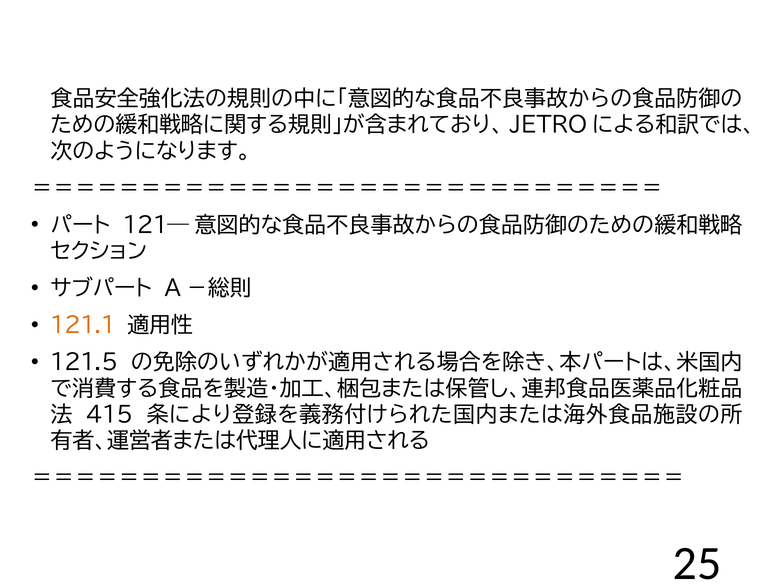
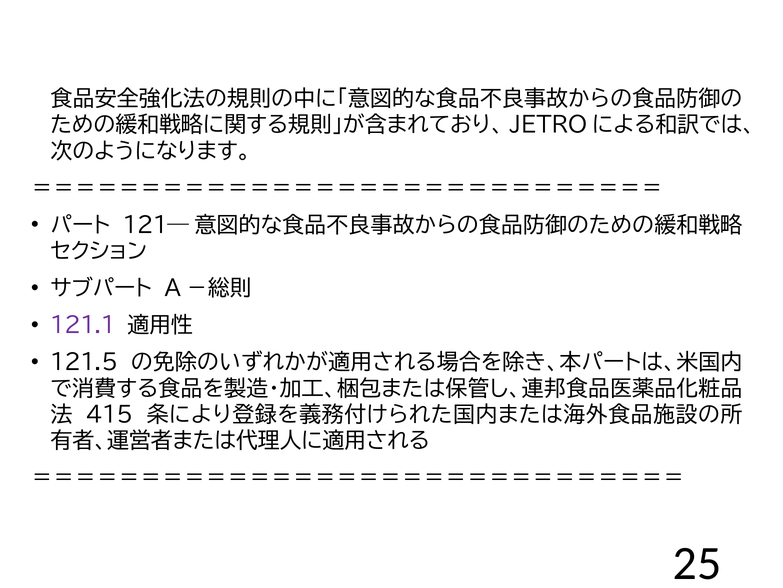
121.1 colour: orange -> purple
